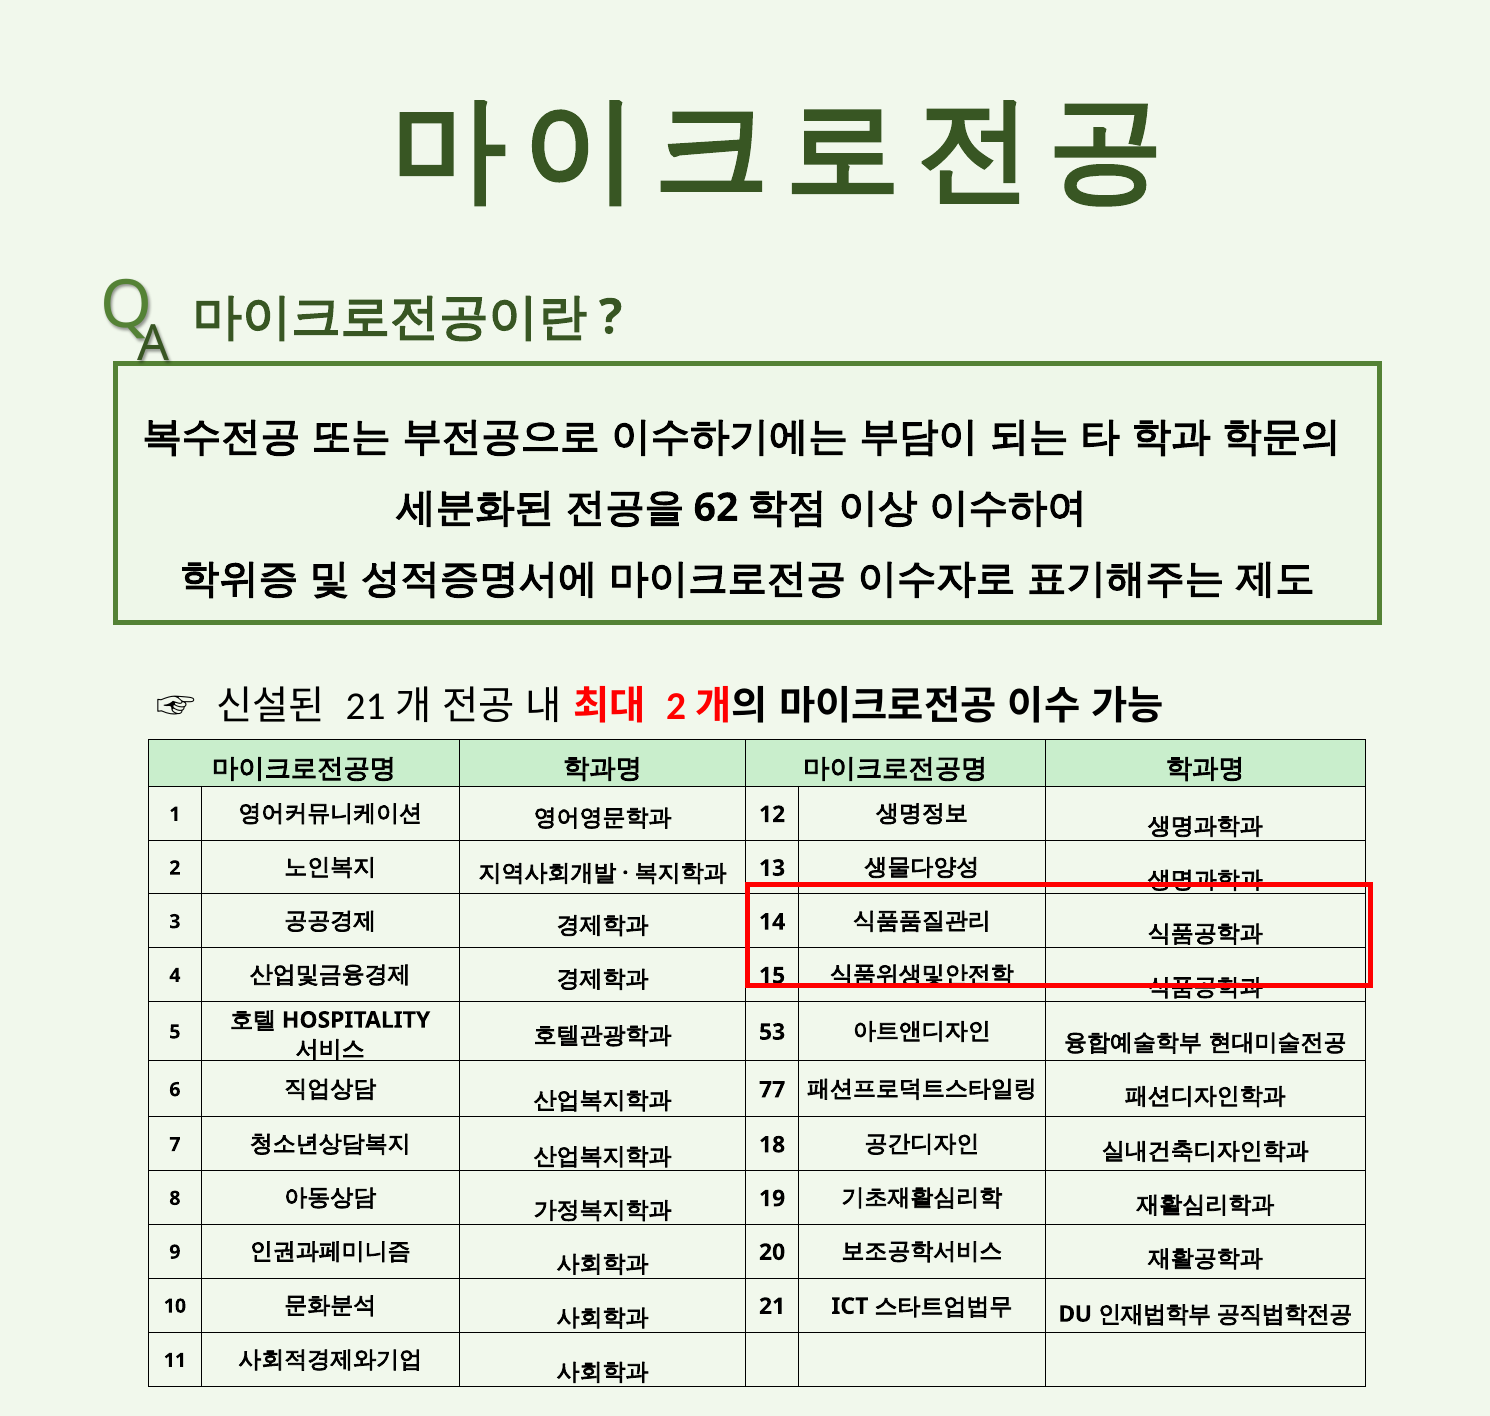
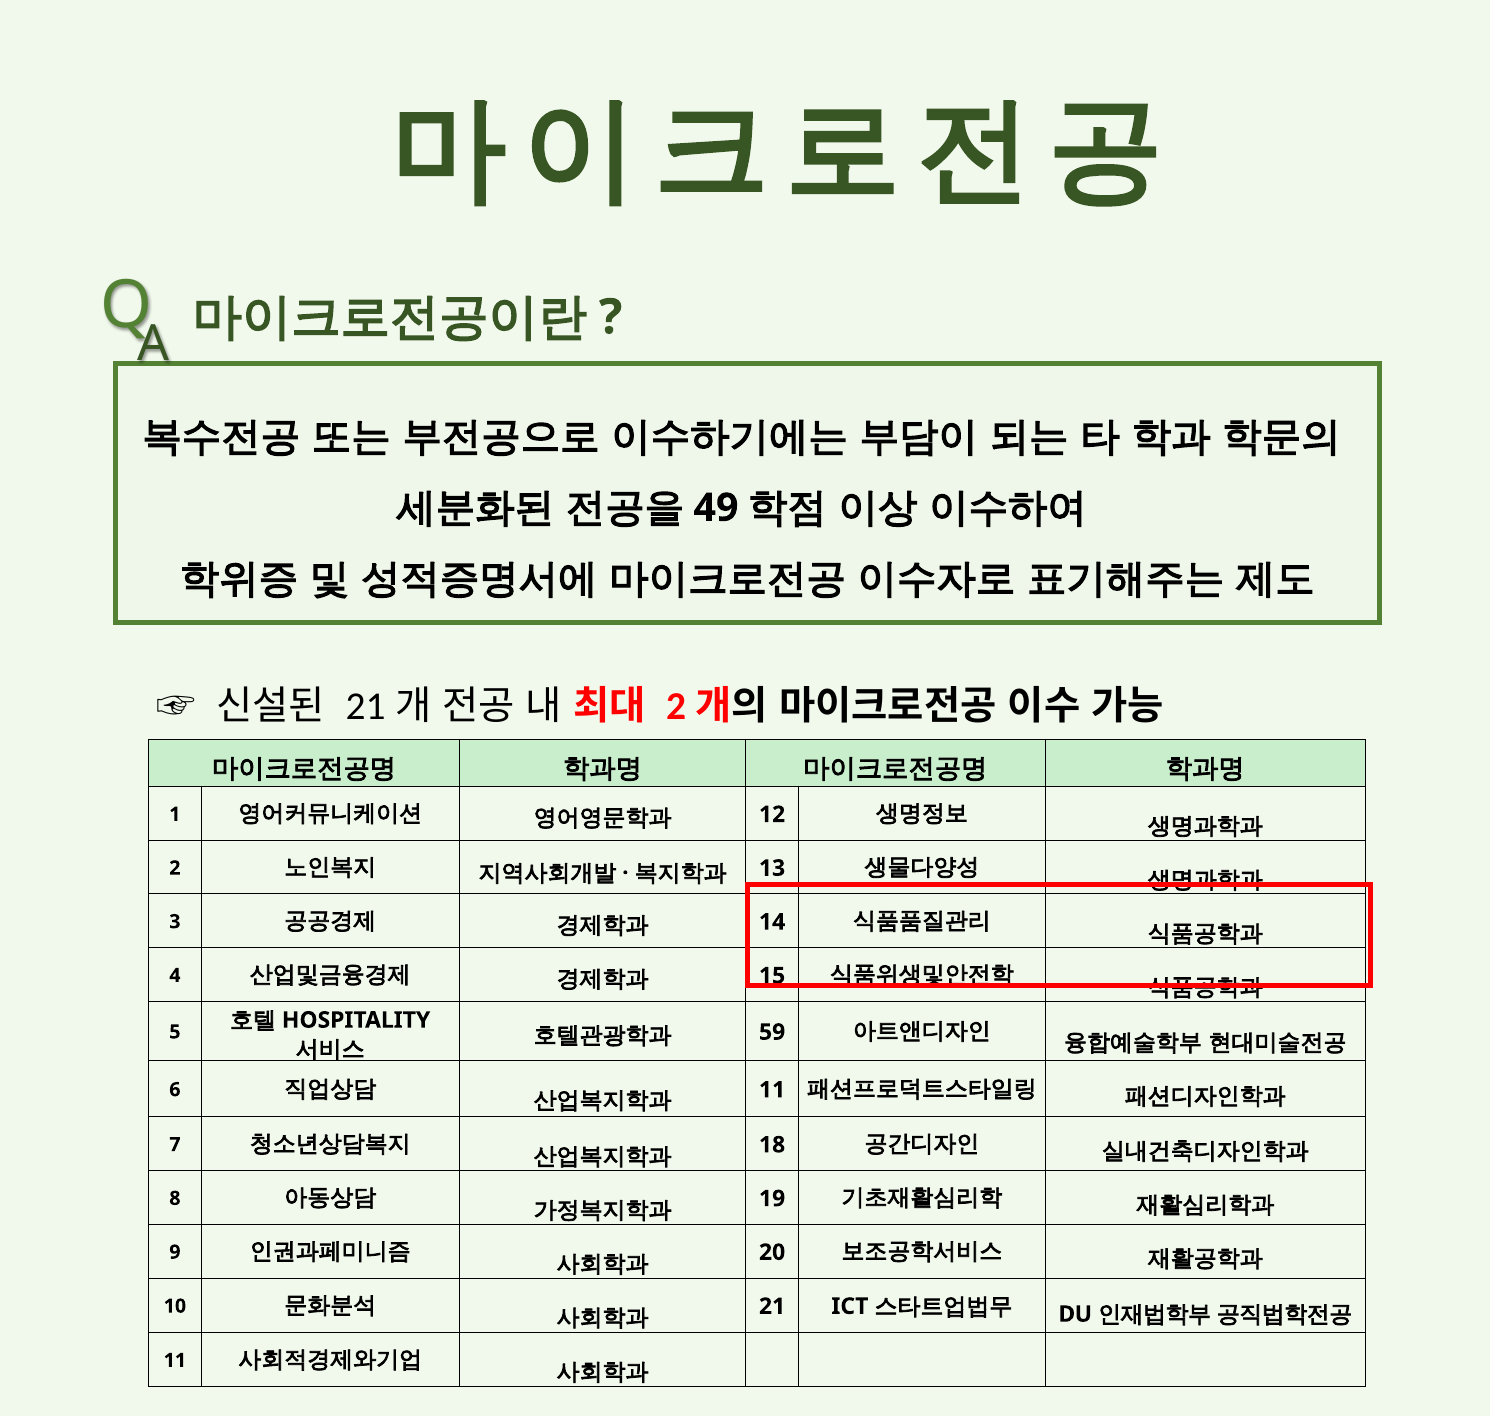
62: 62 -> 49
53: 53 -> 59
77 at (772, 1090): 77 -> 11
